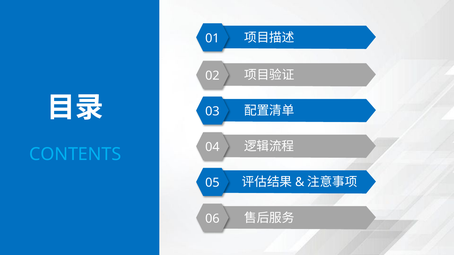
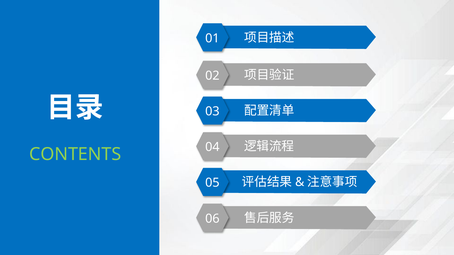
CONTENTS colour: light blue -> light green
